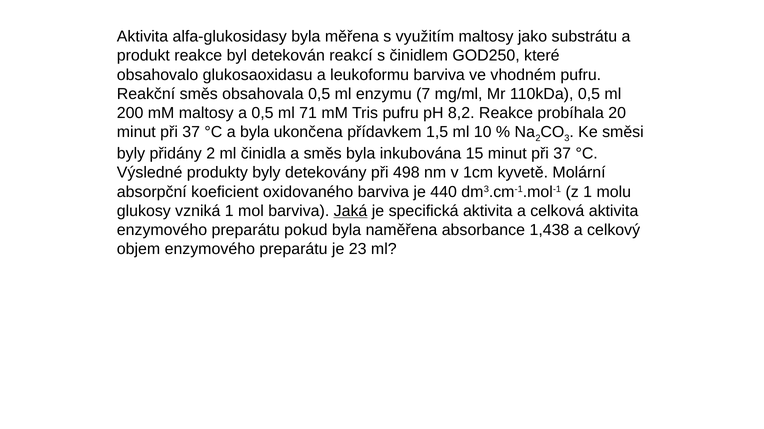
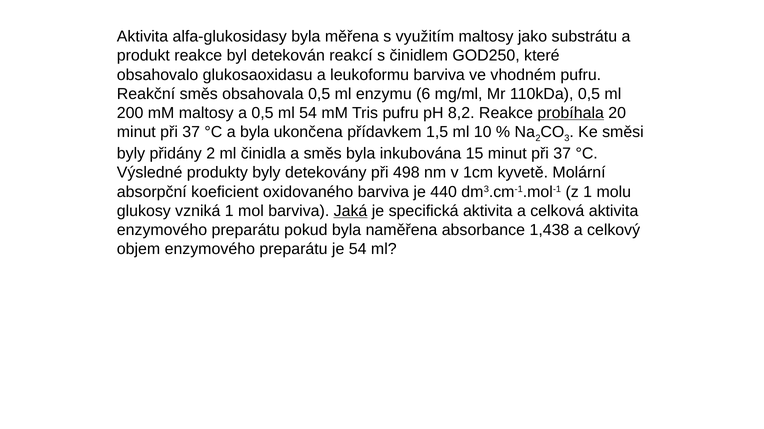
7: 7 -> 6
ml 71: 71 -> 54
probíhala underline: none -> present
je 23: 23 -> 54
